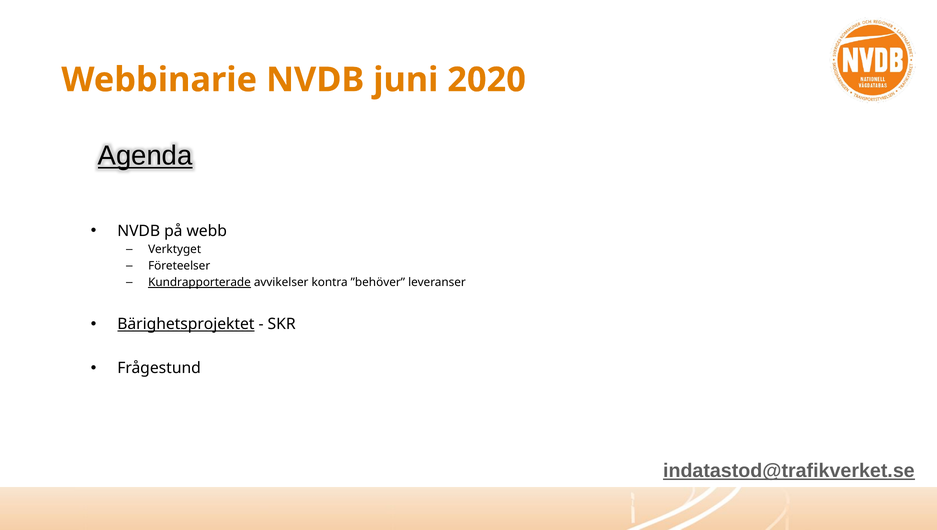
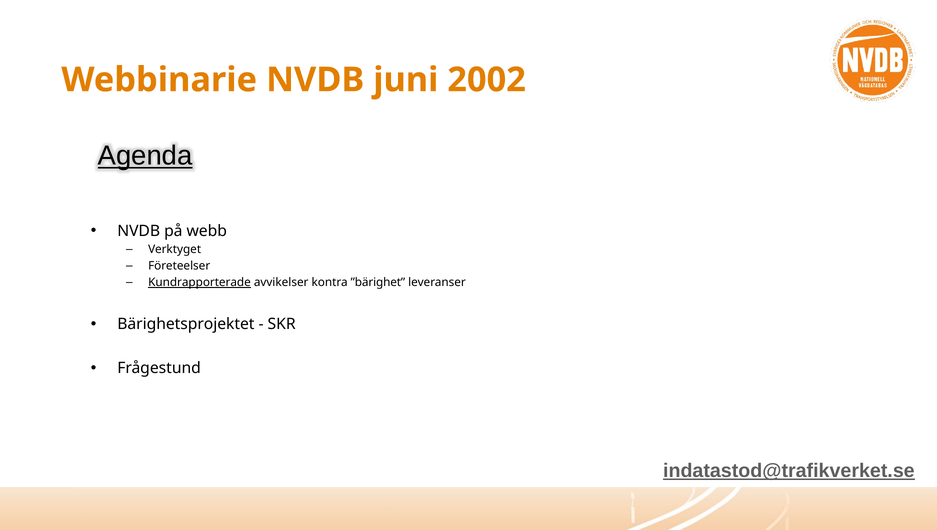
2020: 2020 -> 2002
”behöver: ”behöver -> ”bärighet
Bärighetsprojektet underline: present -> none
